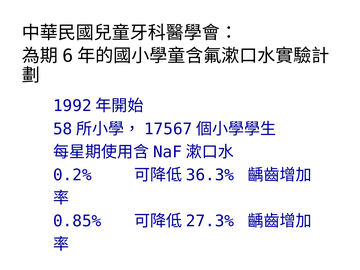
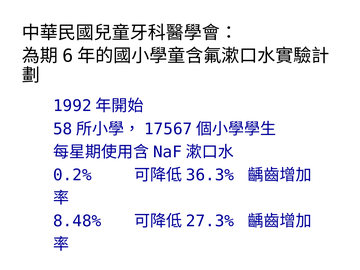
0.85%: 0.85% -> 8.48%
